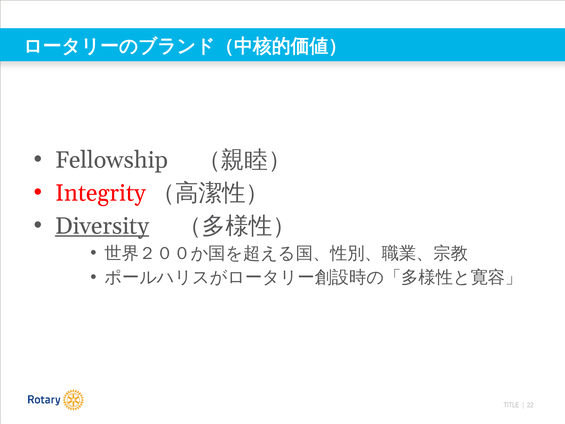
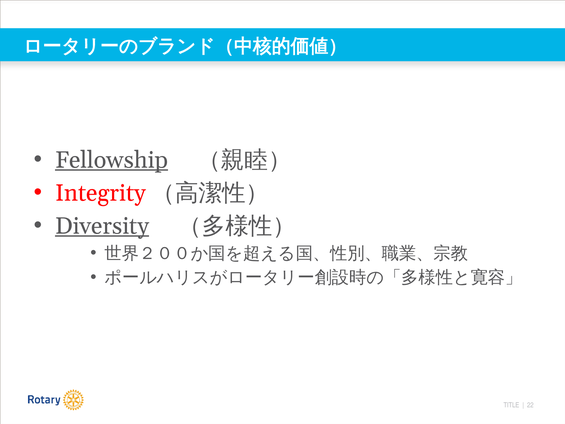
Fellowship underline: none -> present
